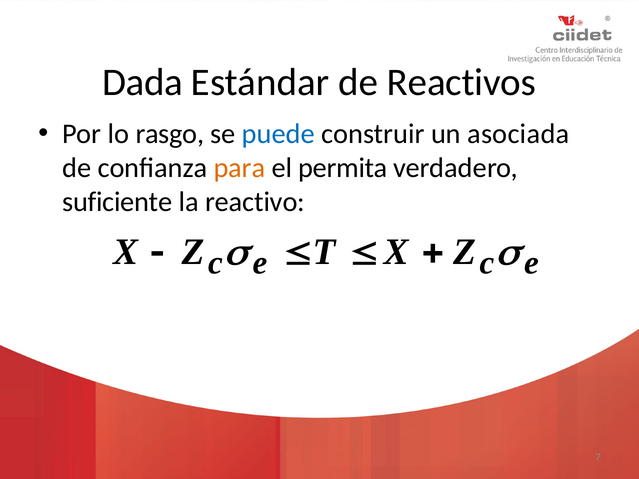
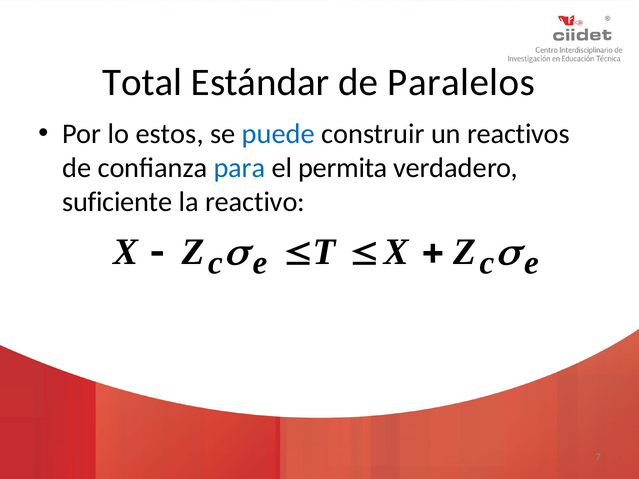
Dada: Dada -> Total
Reactivos: Reactivos -> Paralelos
rasgo: rasgo -> estos
asociada: asociada -> reactivos
para colour: orange -> blue
